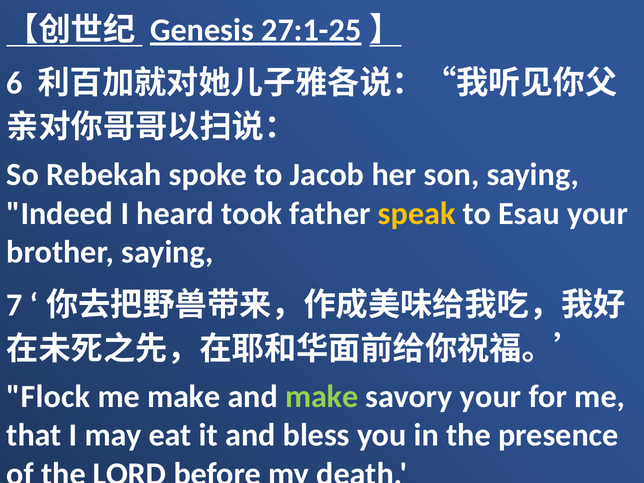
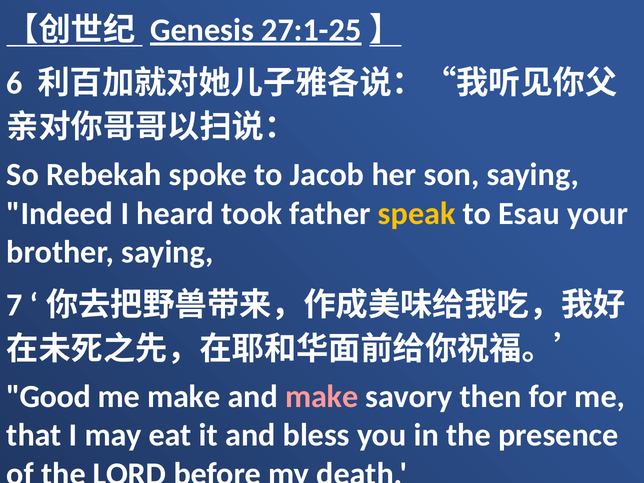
Flock: Flock -> Good
make at (322, 397) colour: light green -> pink
savory your: your -> then
